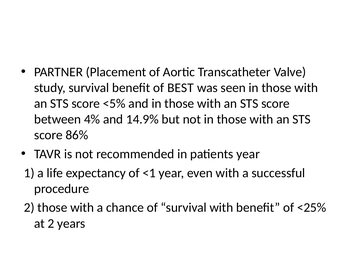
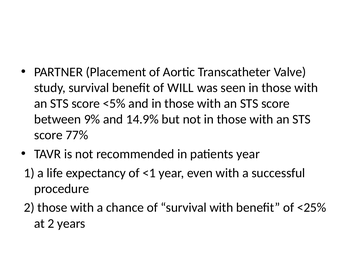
BEST: BEST -> WILL
4%: 4% -> 9%
86%: 86% -> 77%
